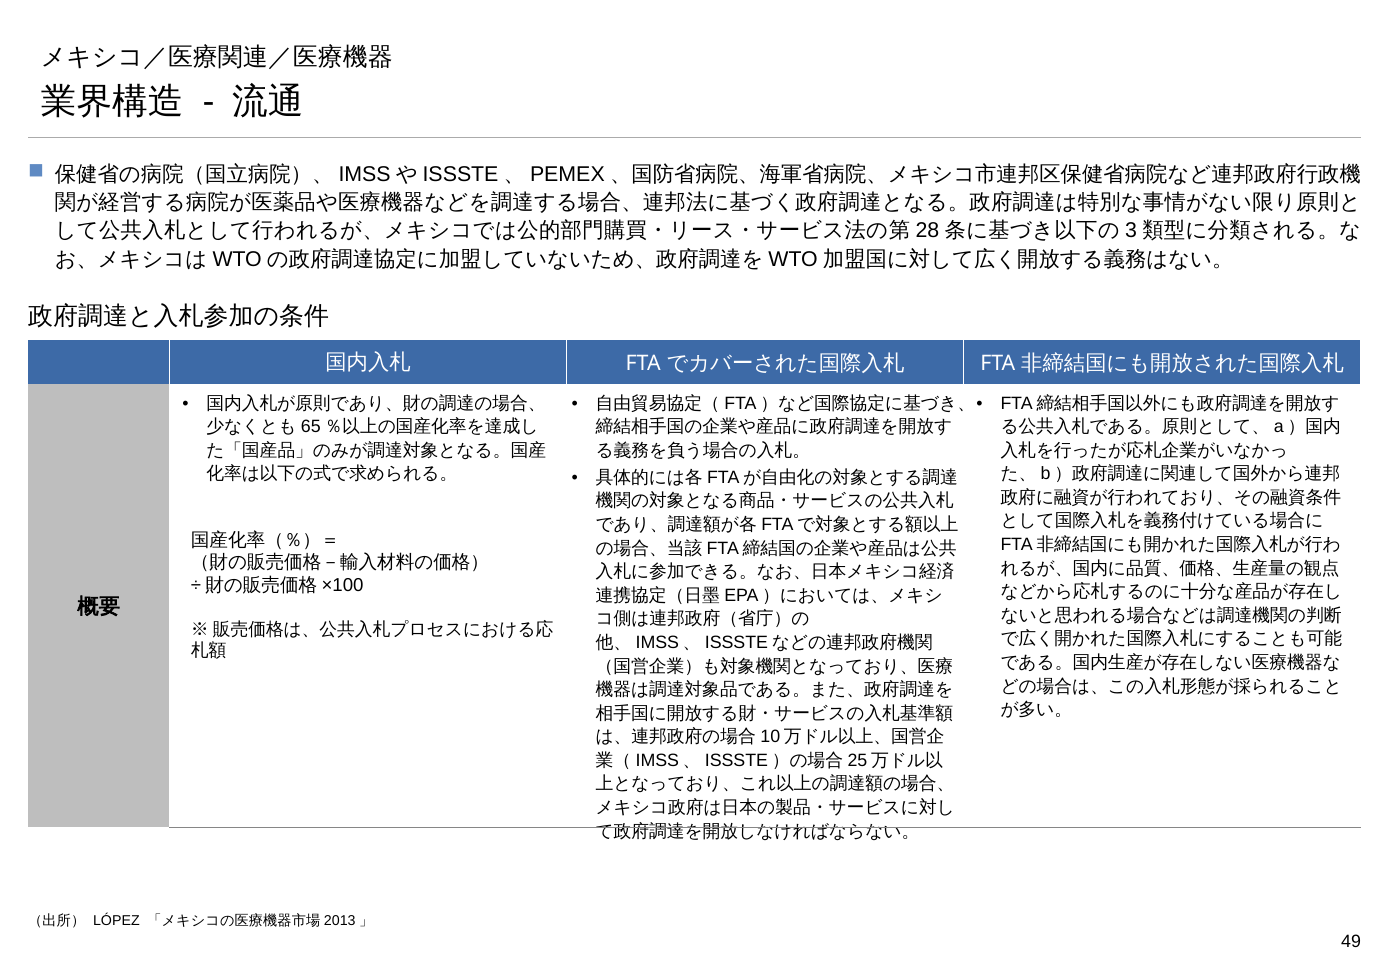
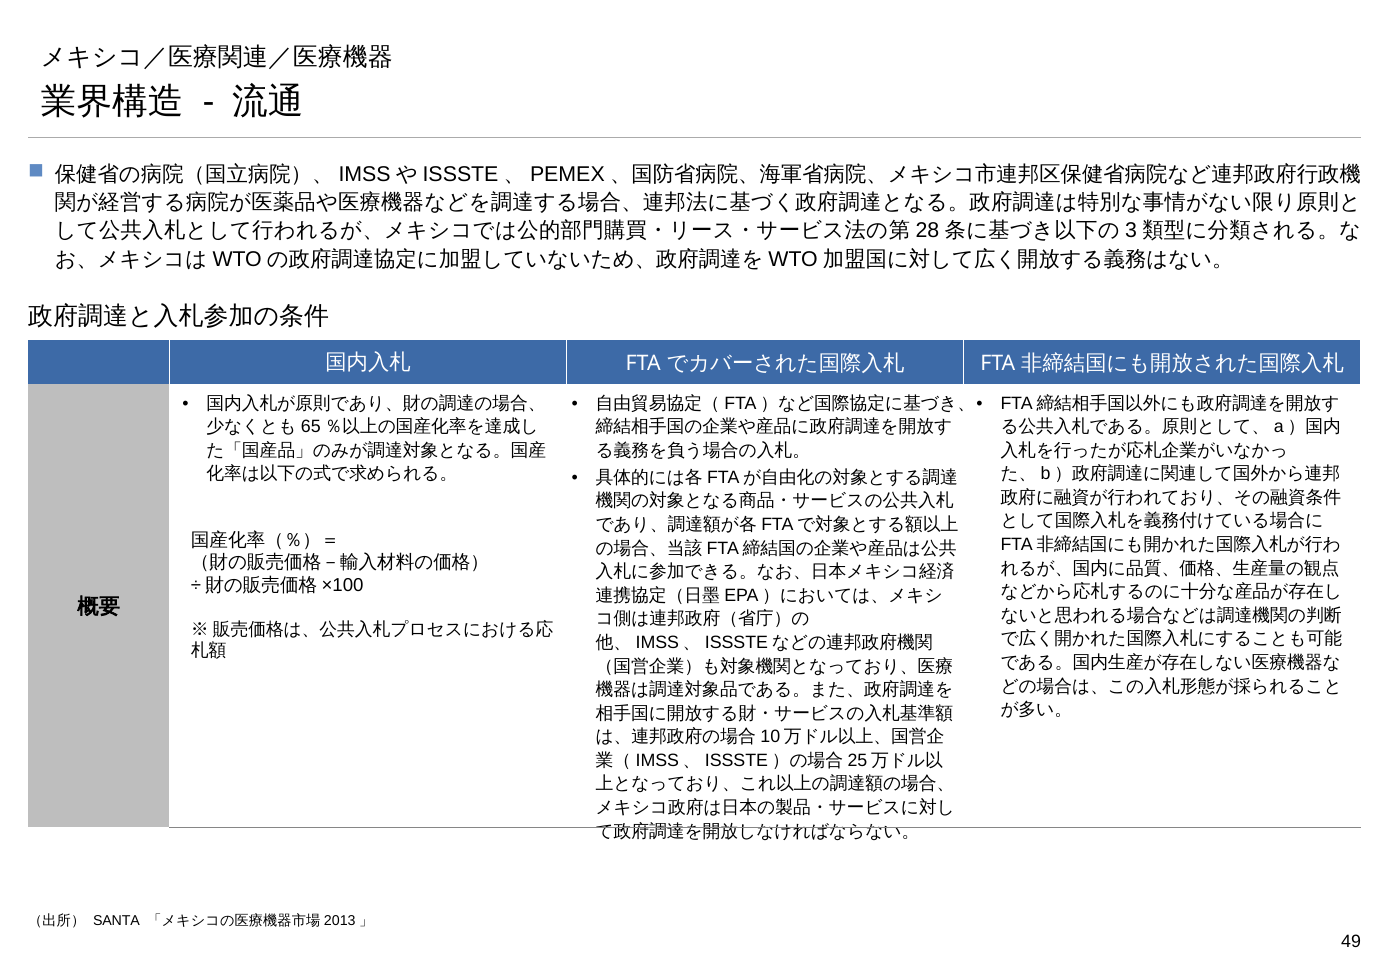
LÓPEZ: LÓPEZ -> SANTA
